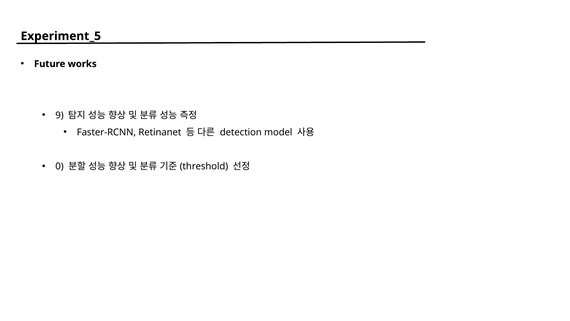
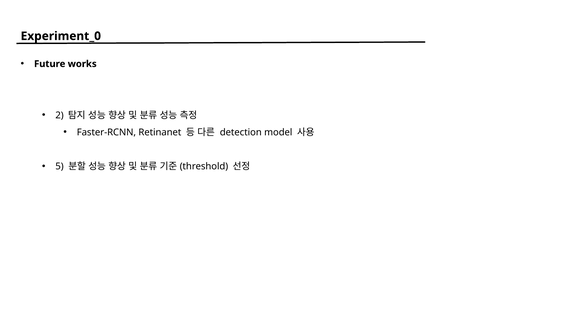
Experiment_5: Experiment_5 -> Experiment_0
9: 9 -> 2
0: 0 -> 5
